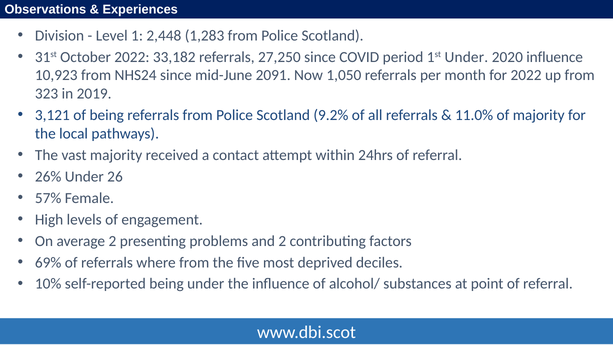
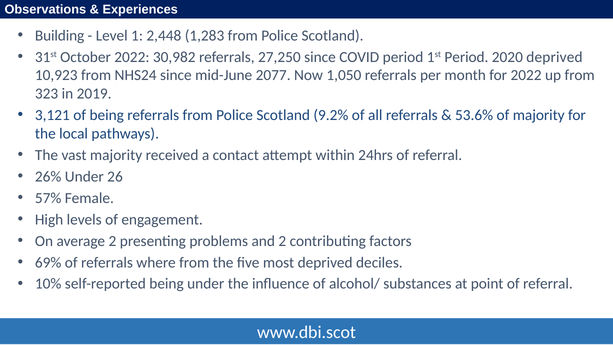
Division: Division -> Building
33,182: 33,182 -> 30,982
1st Under: Under -> Period
2020 influence: influence -> deprived
2091: 2091 -> 2077
11.0%: 11.0% -> 53.6%
